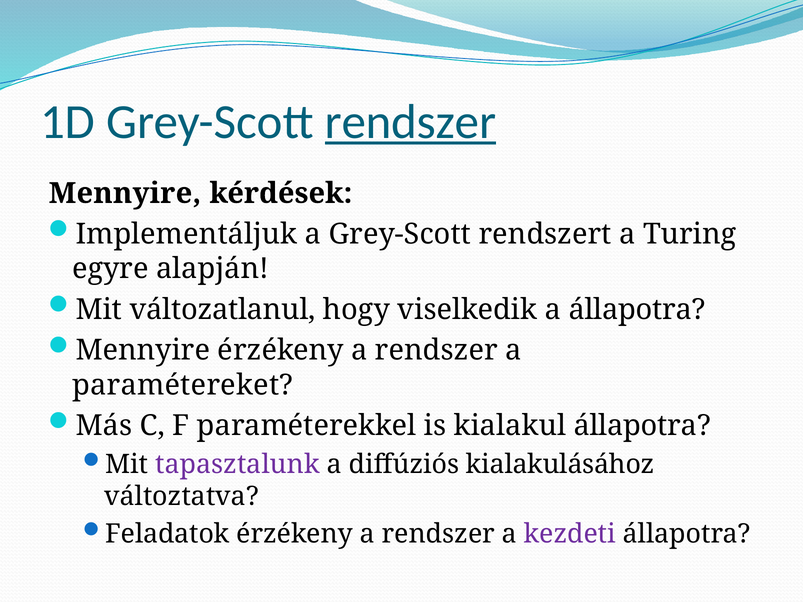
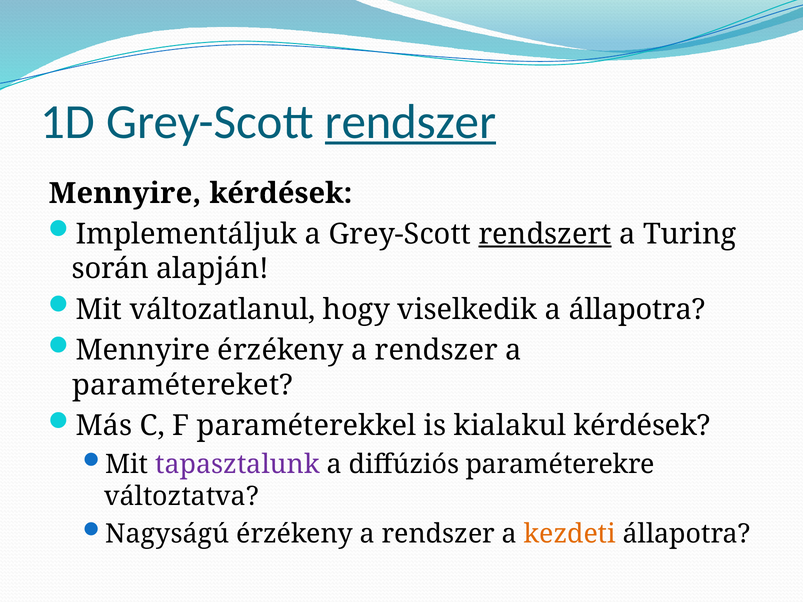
rendszert underline: none -> present
egyre: egyre -> során
kialakul állapotra: állapotra -> kérdések
kialakulásához: kialakulásához -> paraméterekre
Feladatok: Feladatok -> Nagyságú
kezdeti colour: purple -> orange
